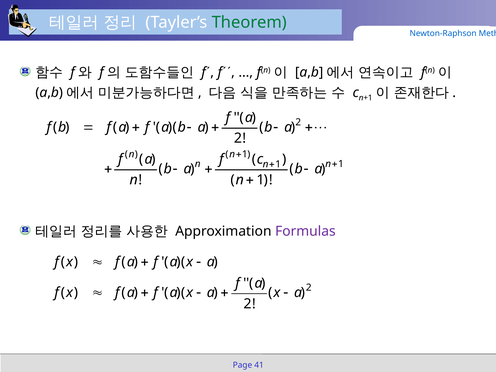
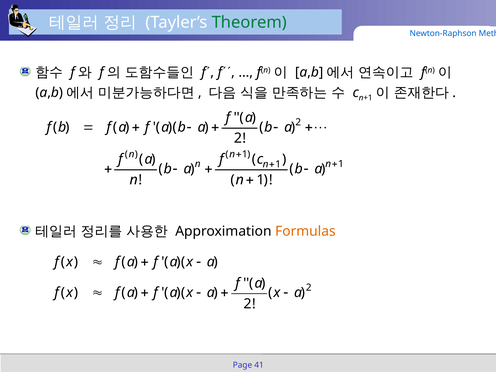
Formulas colour: purple -> orange
